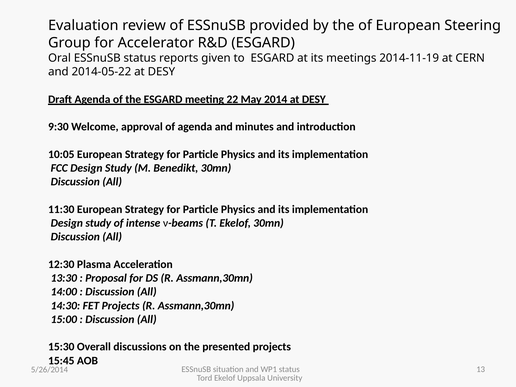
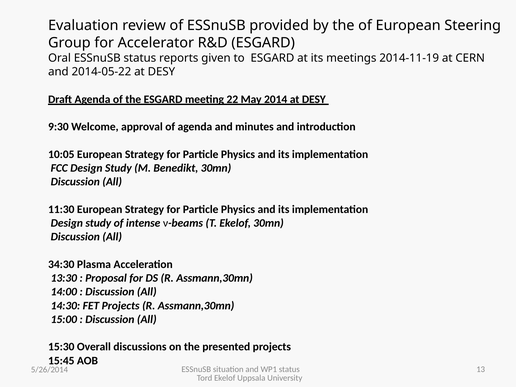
12:30: 12:30 -> 34:30
